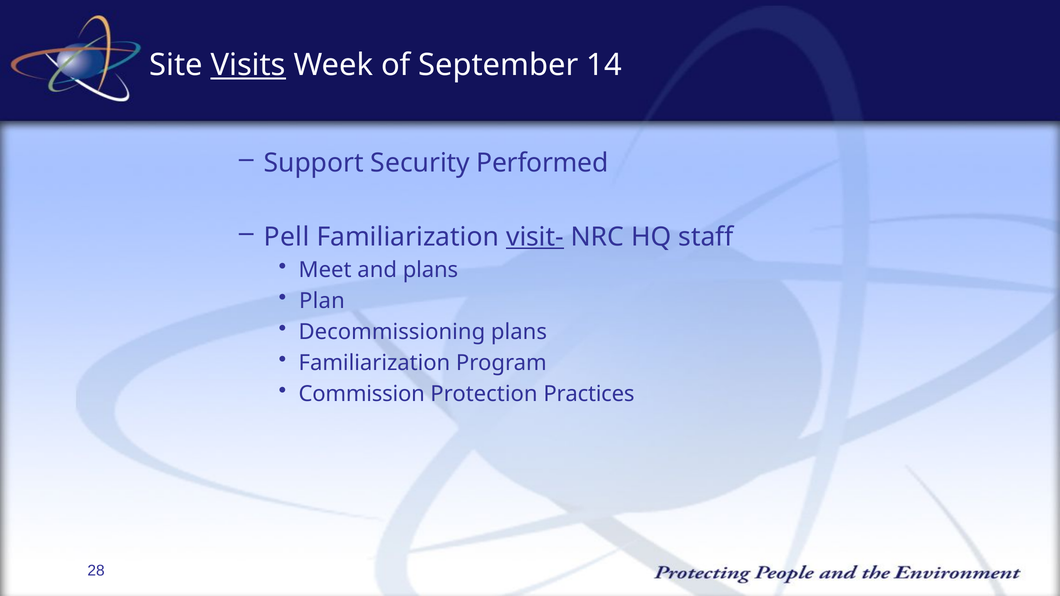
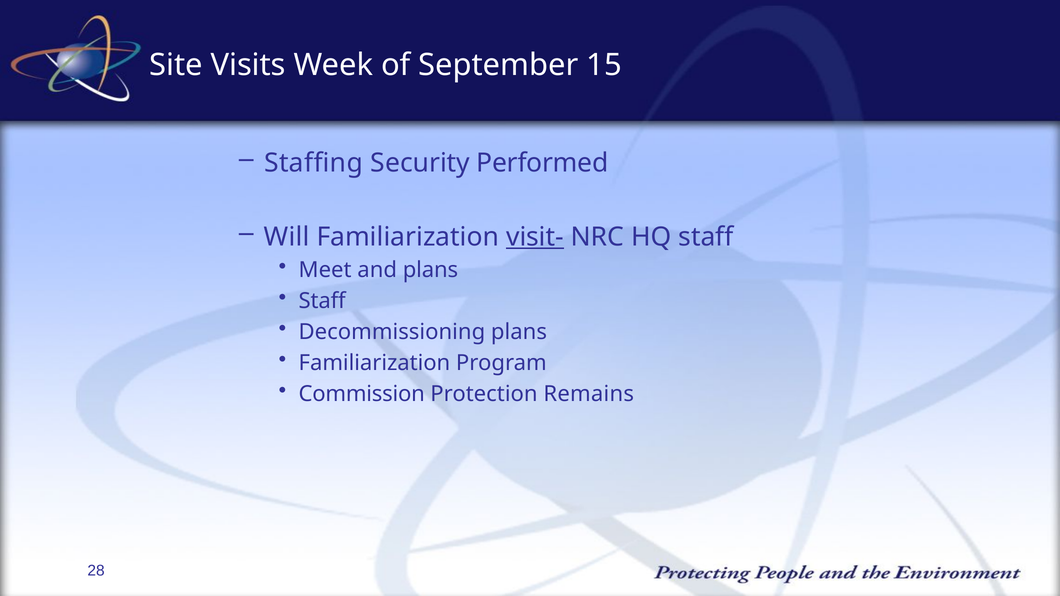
Visits underline: present -> none
14: 14 -> 15
Support: Support -> Staffing
Pell: Pell -> Will
Plan at (322, 301): Plan -> Staff
Practices: Practices -> Remains
